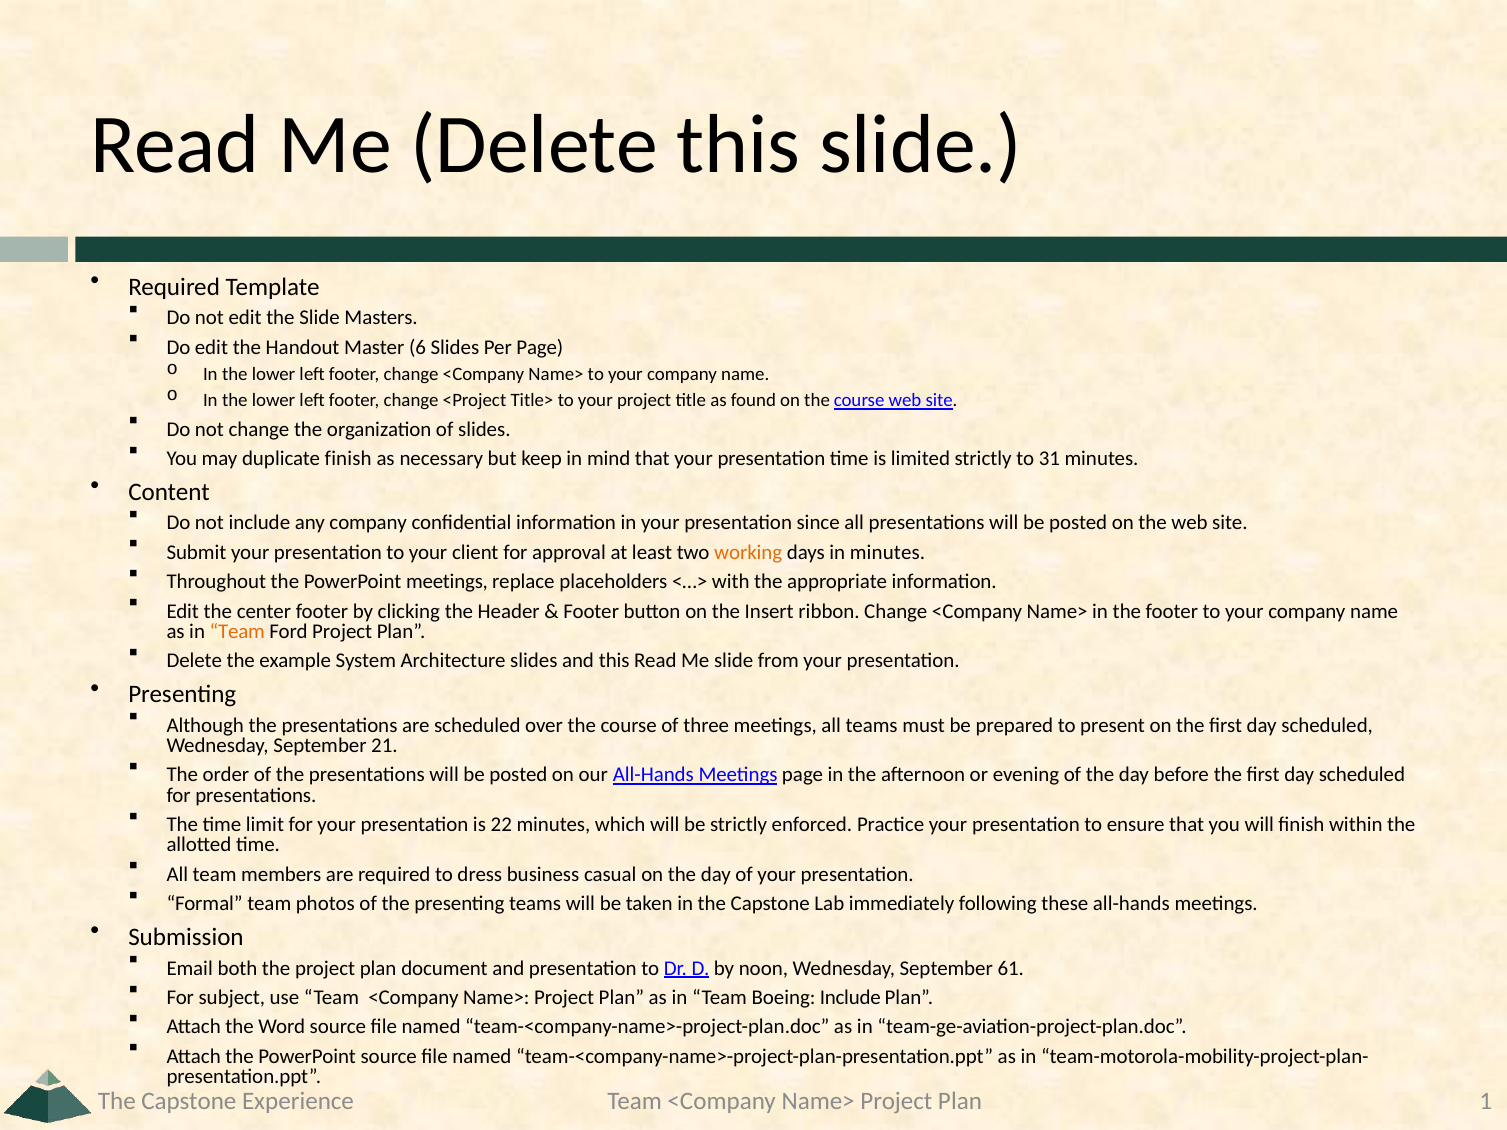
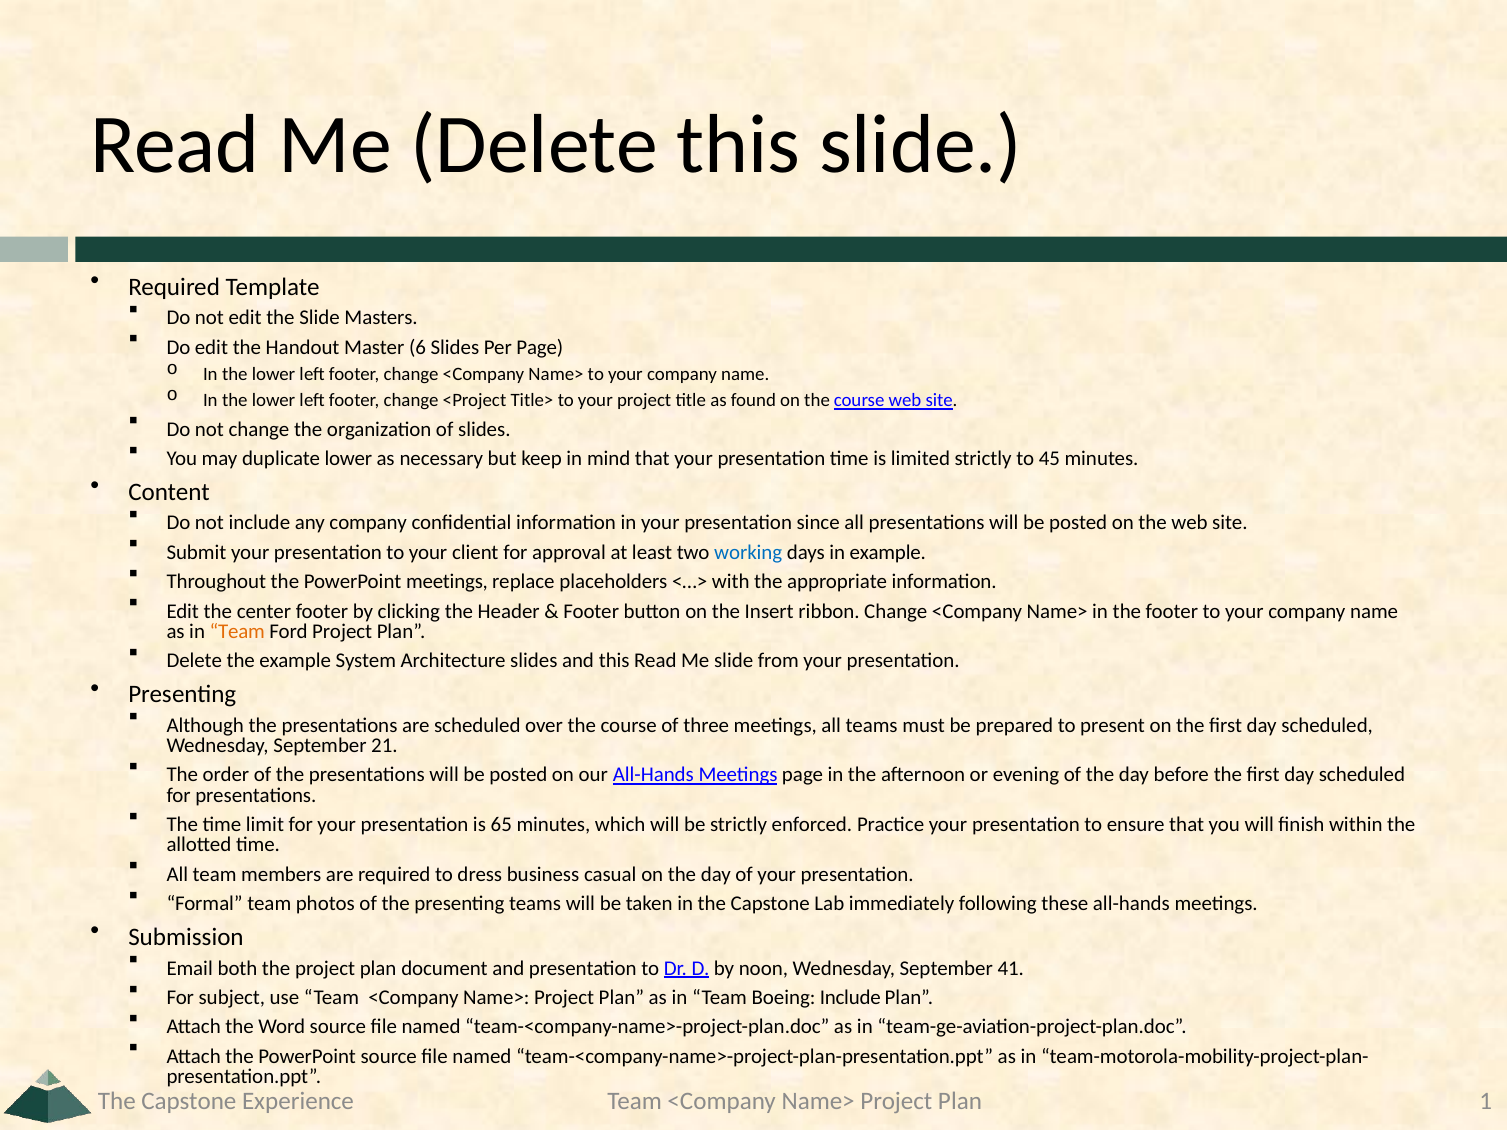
duplicate finish: finish -> lower
31: 31 -> 45
working colour: orange -> blue
in minutes: minutes -> example
22: 22 -> 65
61: 61 -> 41
